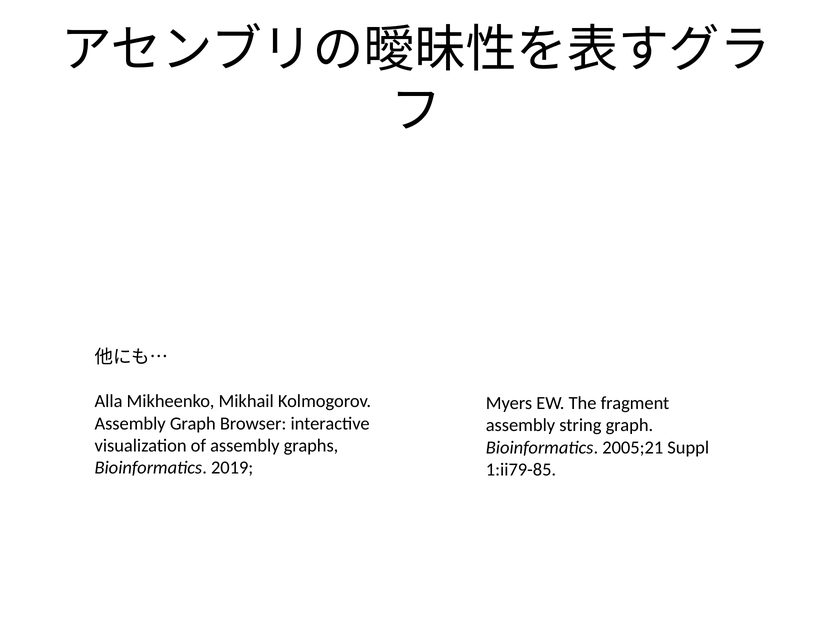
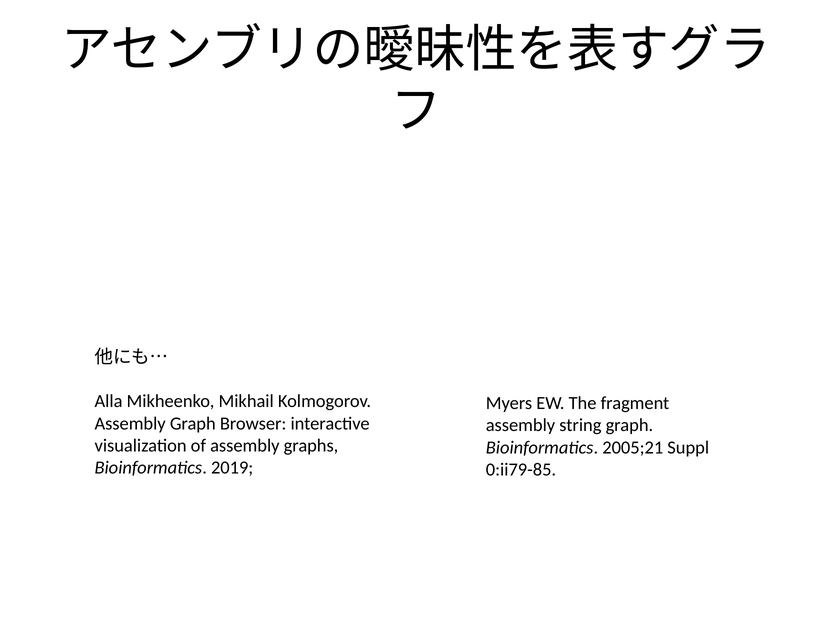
1:ii79-85: 1:ii79-85 -> 0:ii79-85
